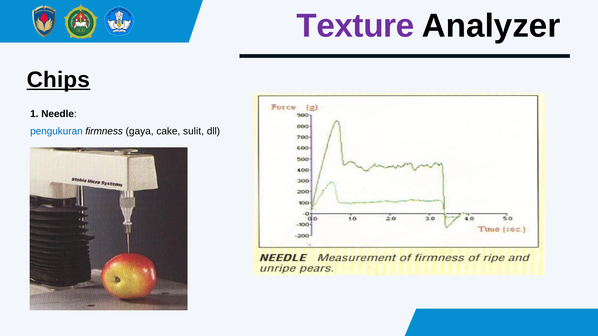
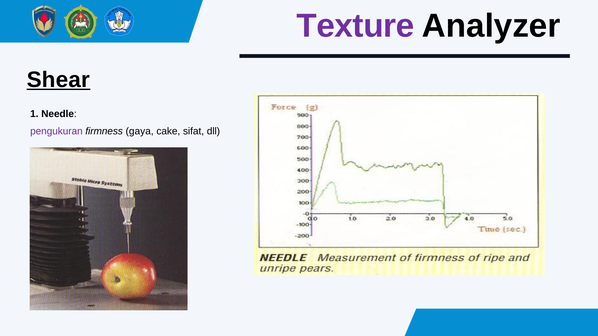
Chips: Chips -> Shear
pengukuran colour: blue -> purple
sulit: sulit -> sifat
